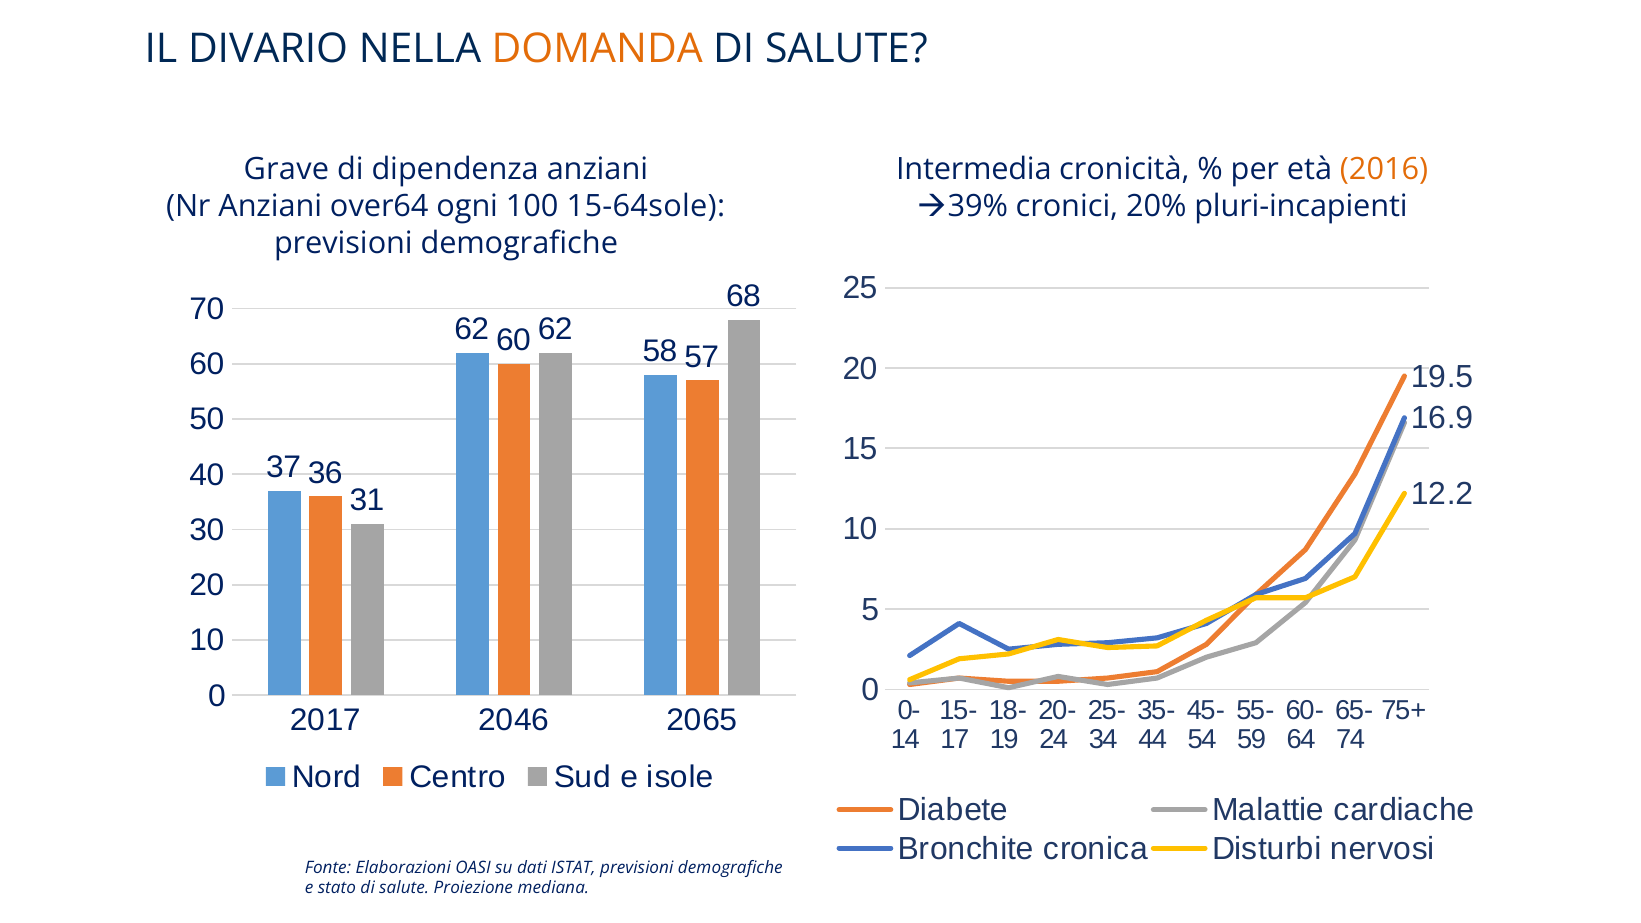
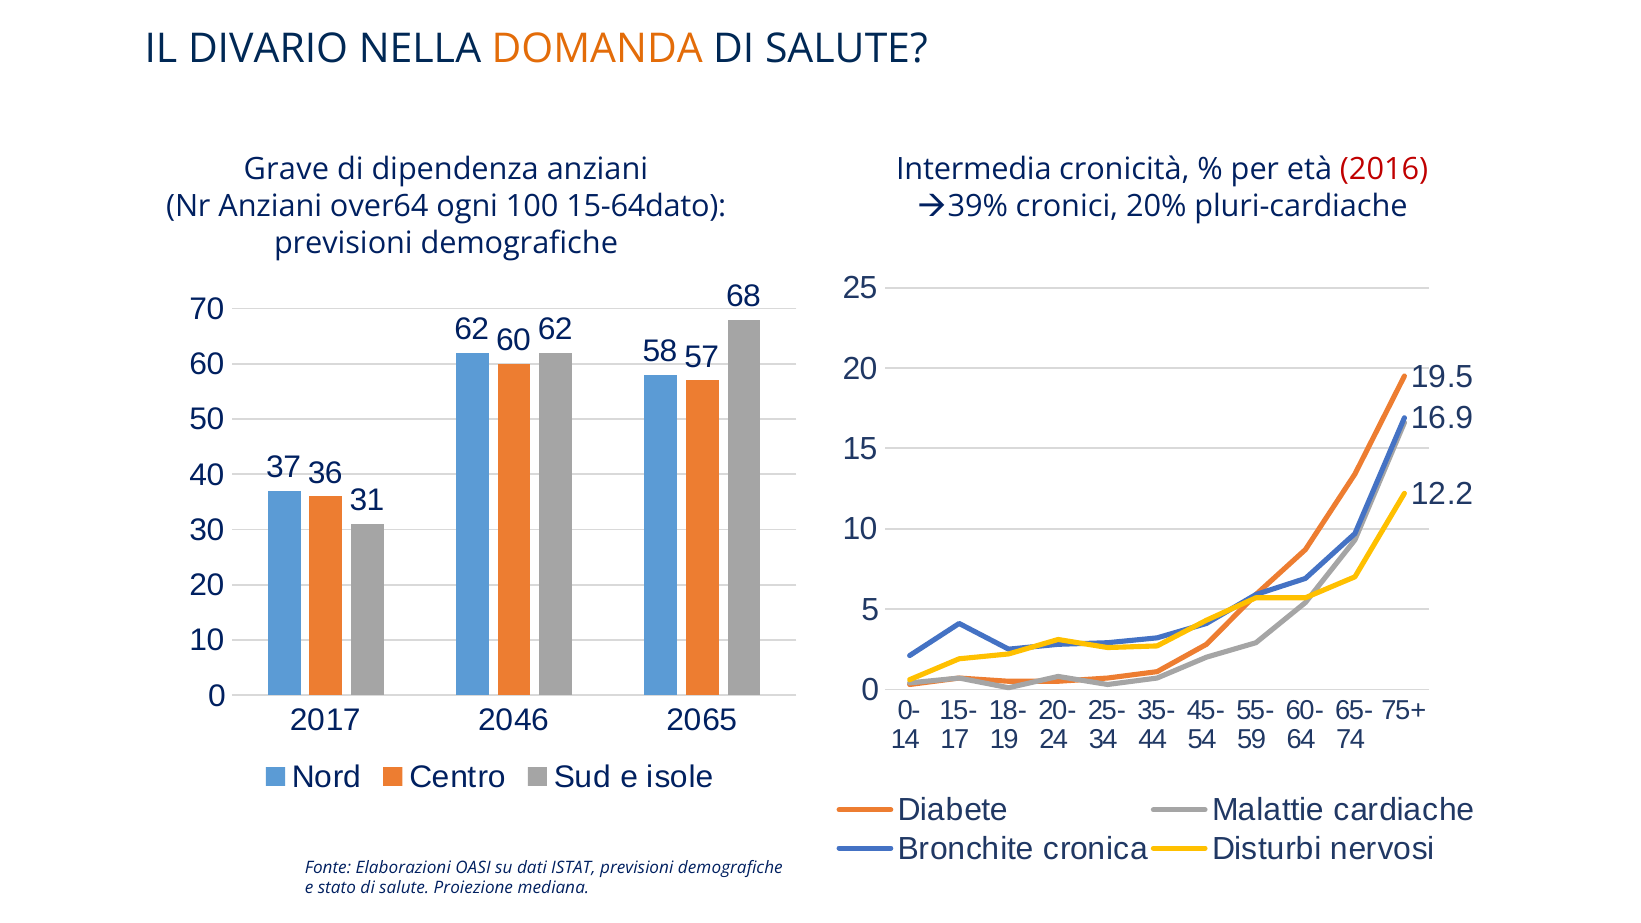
2016 colour: orange -> red
15-64sole: 15-64sole -> 15-64dato
pluri-incapienti: pluri-incapienti -> pluri-cardiache
